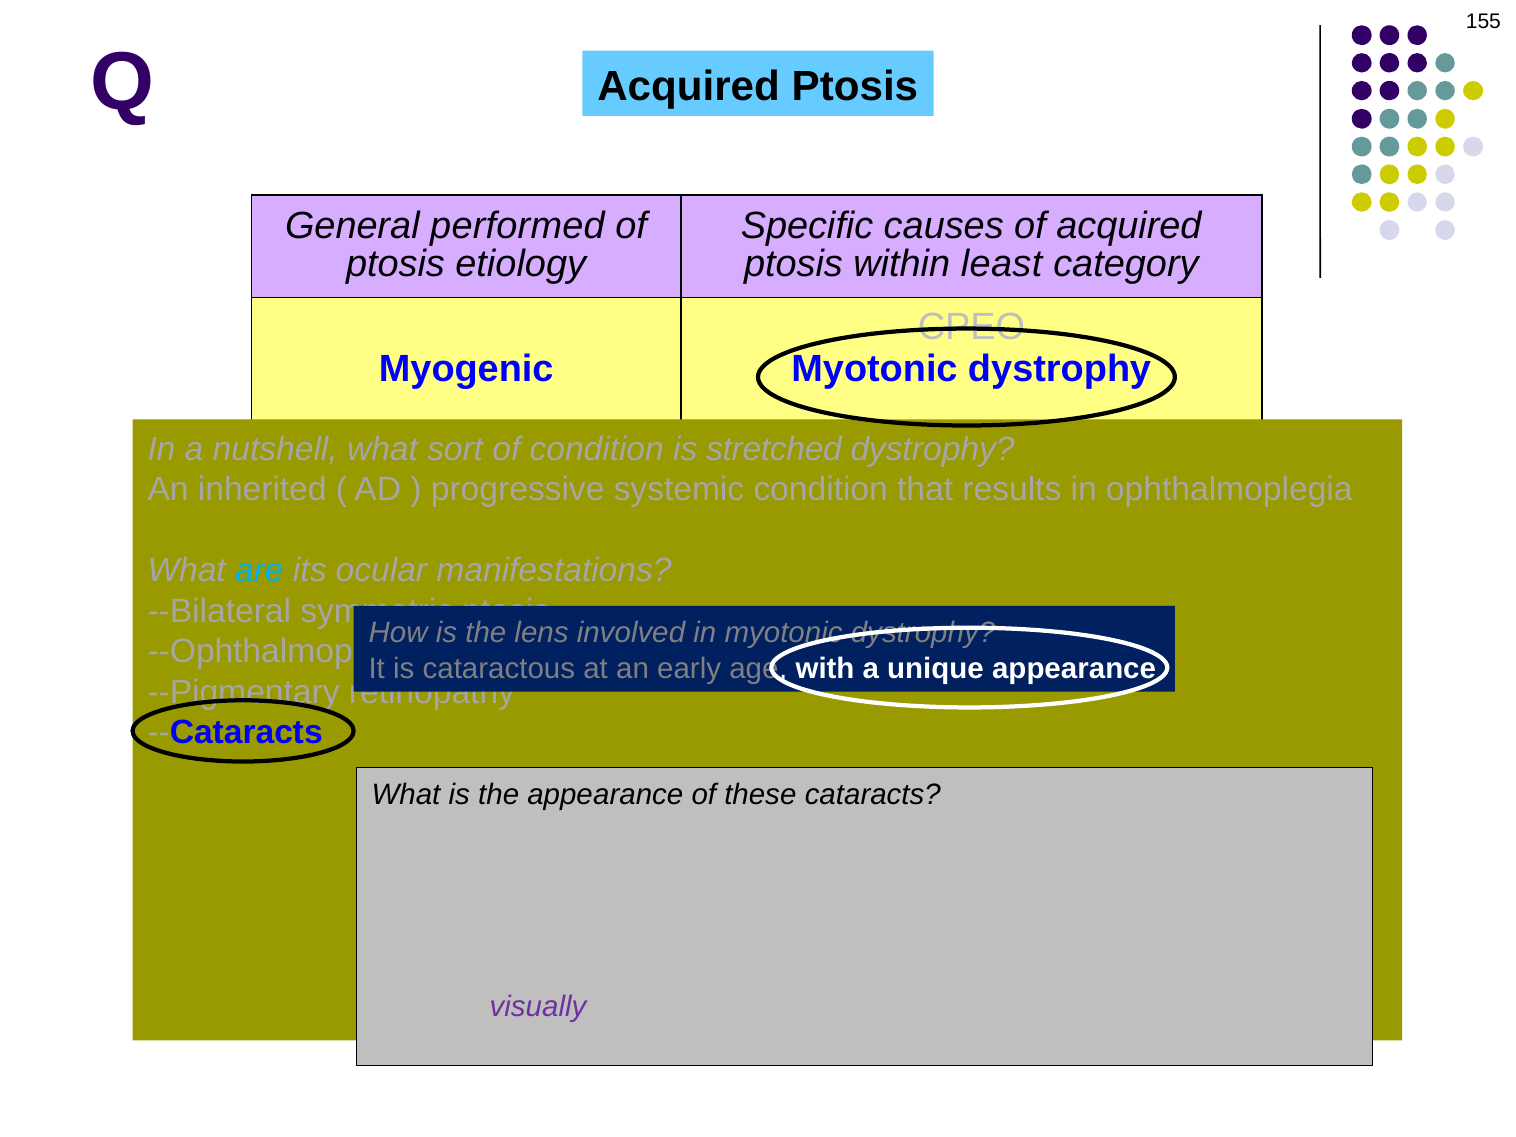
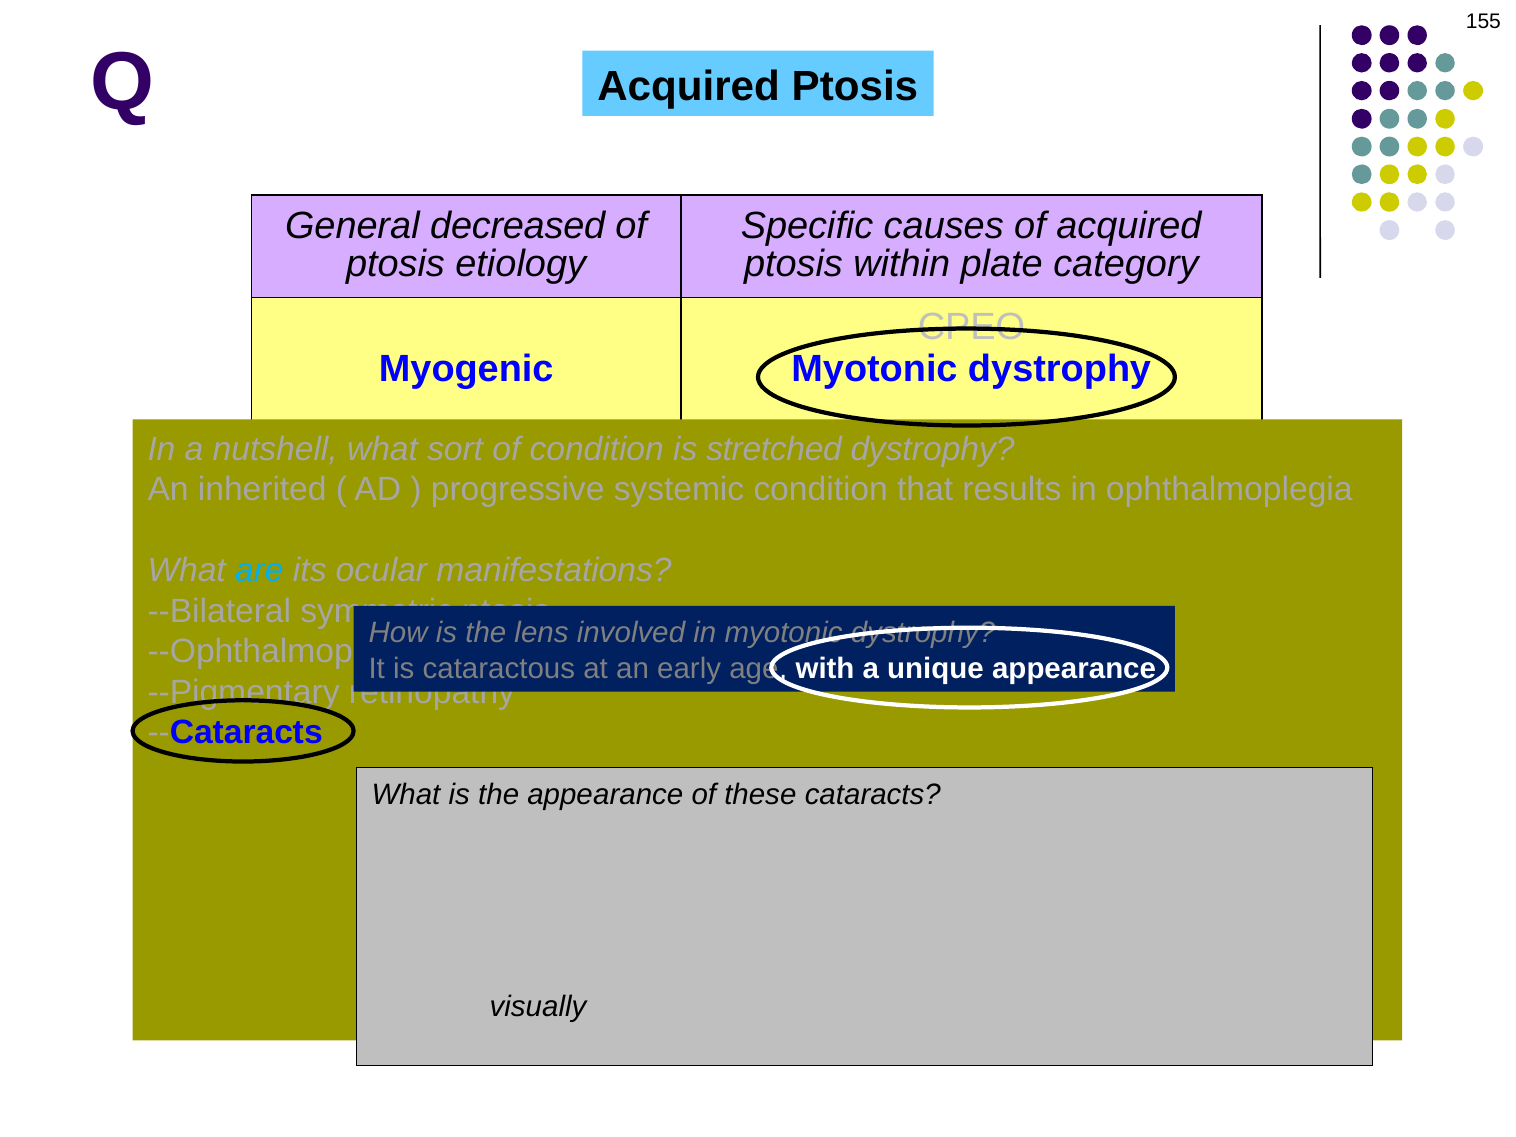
performed: performed -> decreased
least: least -> plate
visually colour: purple -> black
